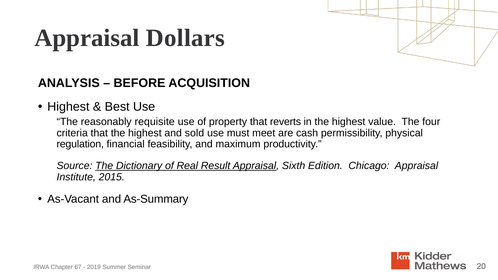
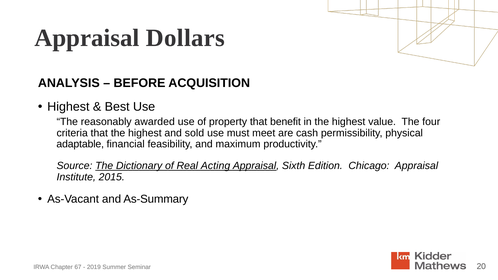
requisite: requisite -> awarded
reverts: reverts -> benefit
regulation: regulation -> adaptable
Result: Result -> Acting
